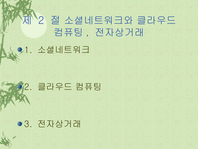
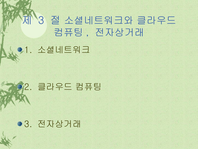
2 at (41, 20): 2 -> 3
